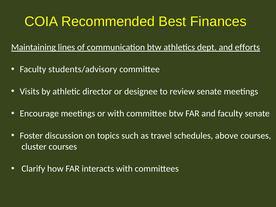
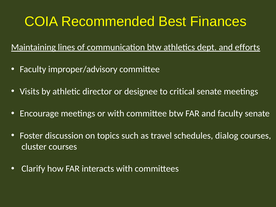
students/advisory: students/advisory -> improper/advisory
review: review -> critical
above: above -> dialog
